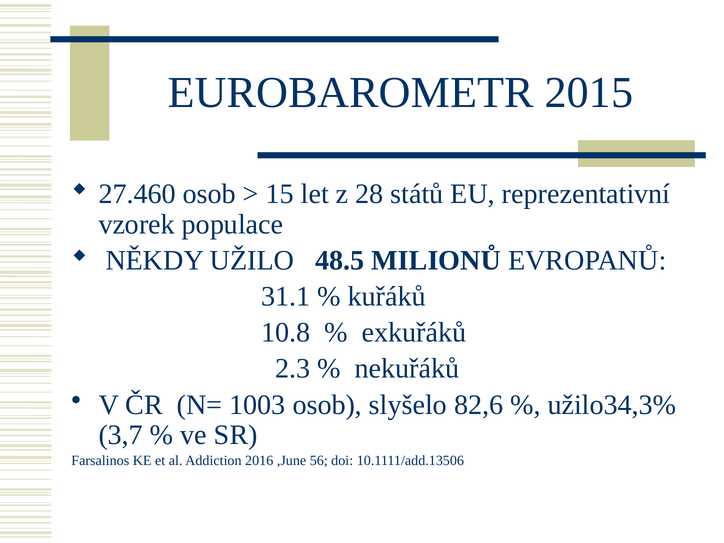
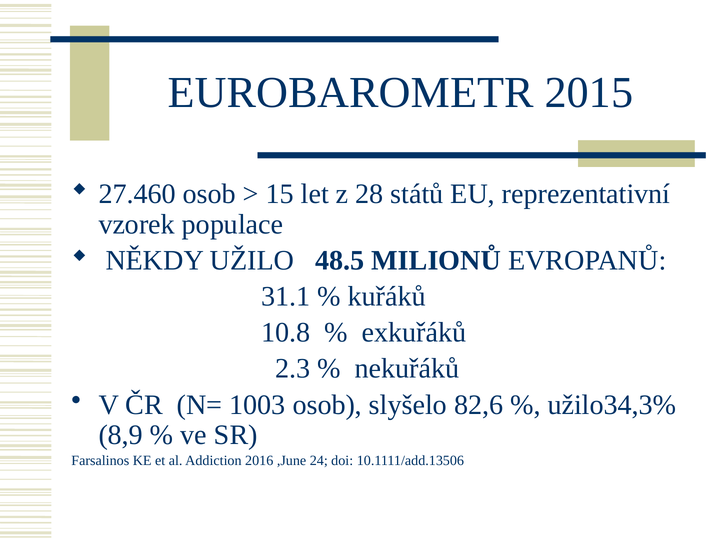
3,7: 3,7 -> 8,9
56: 56 -> 24
